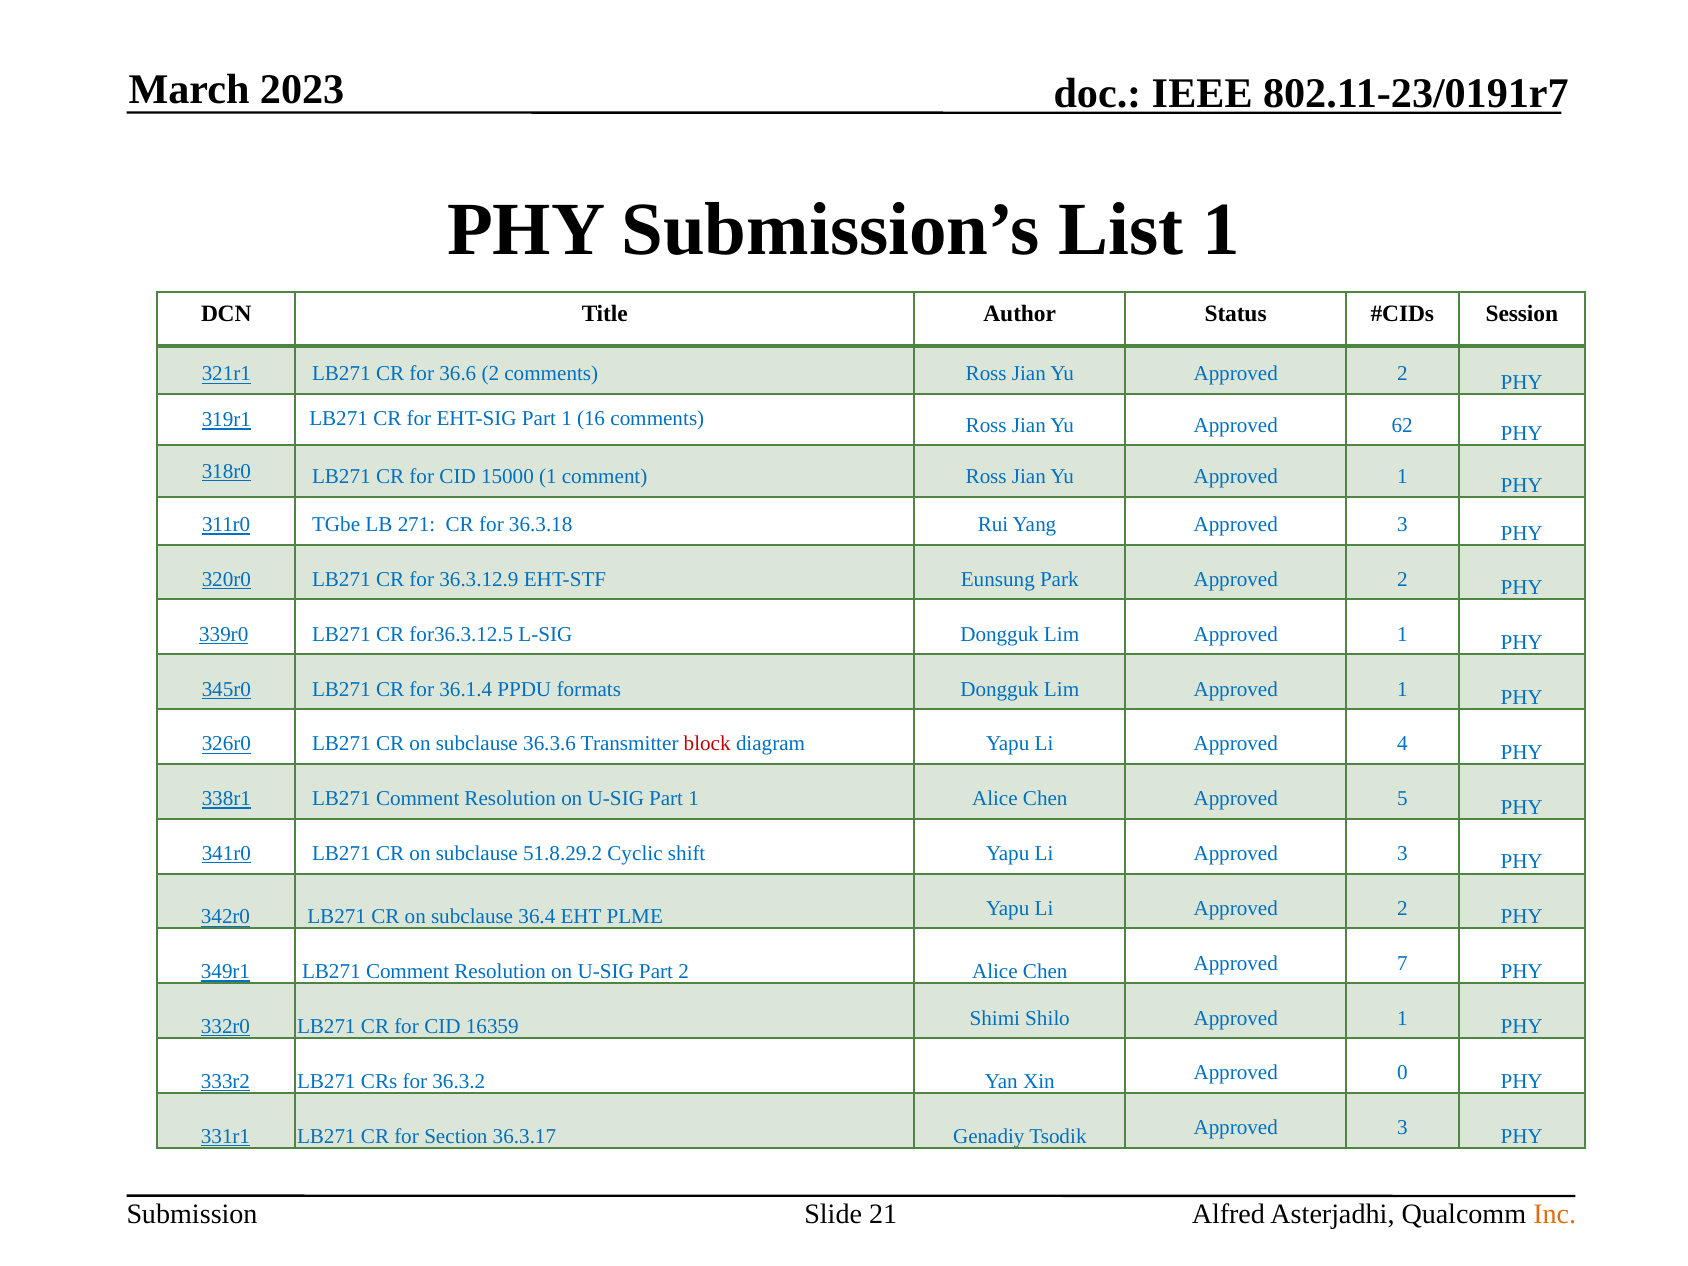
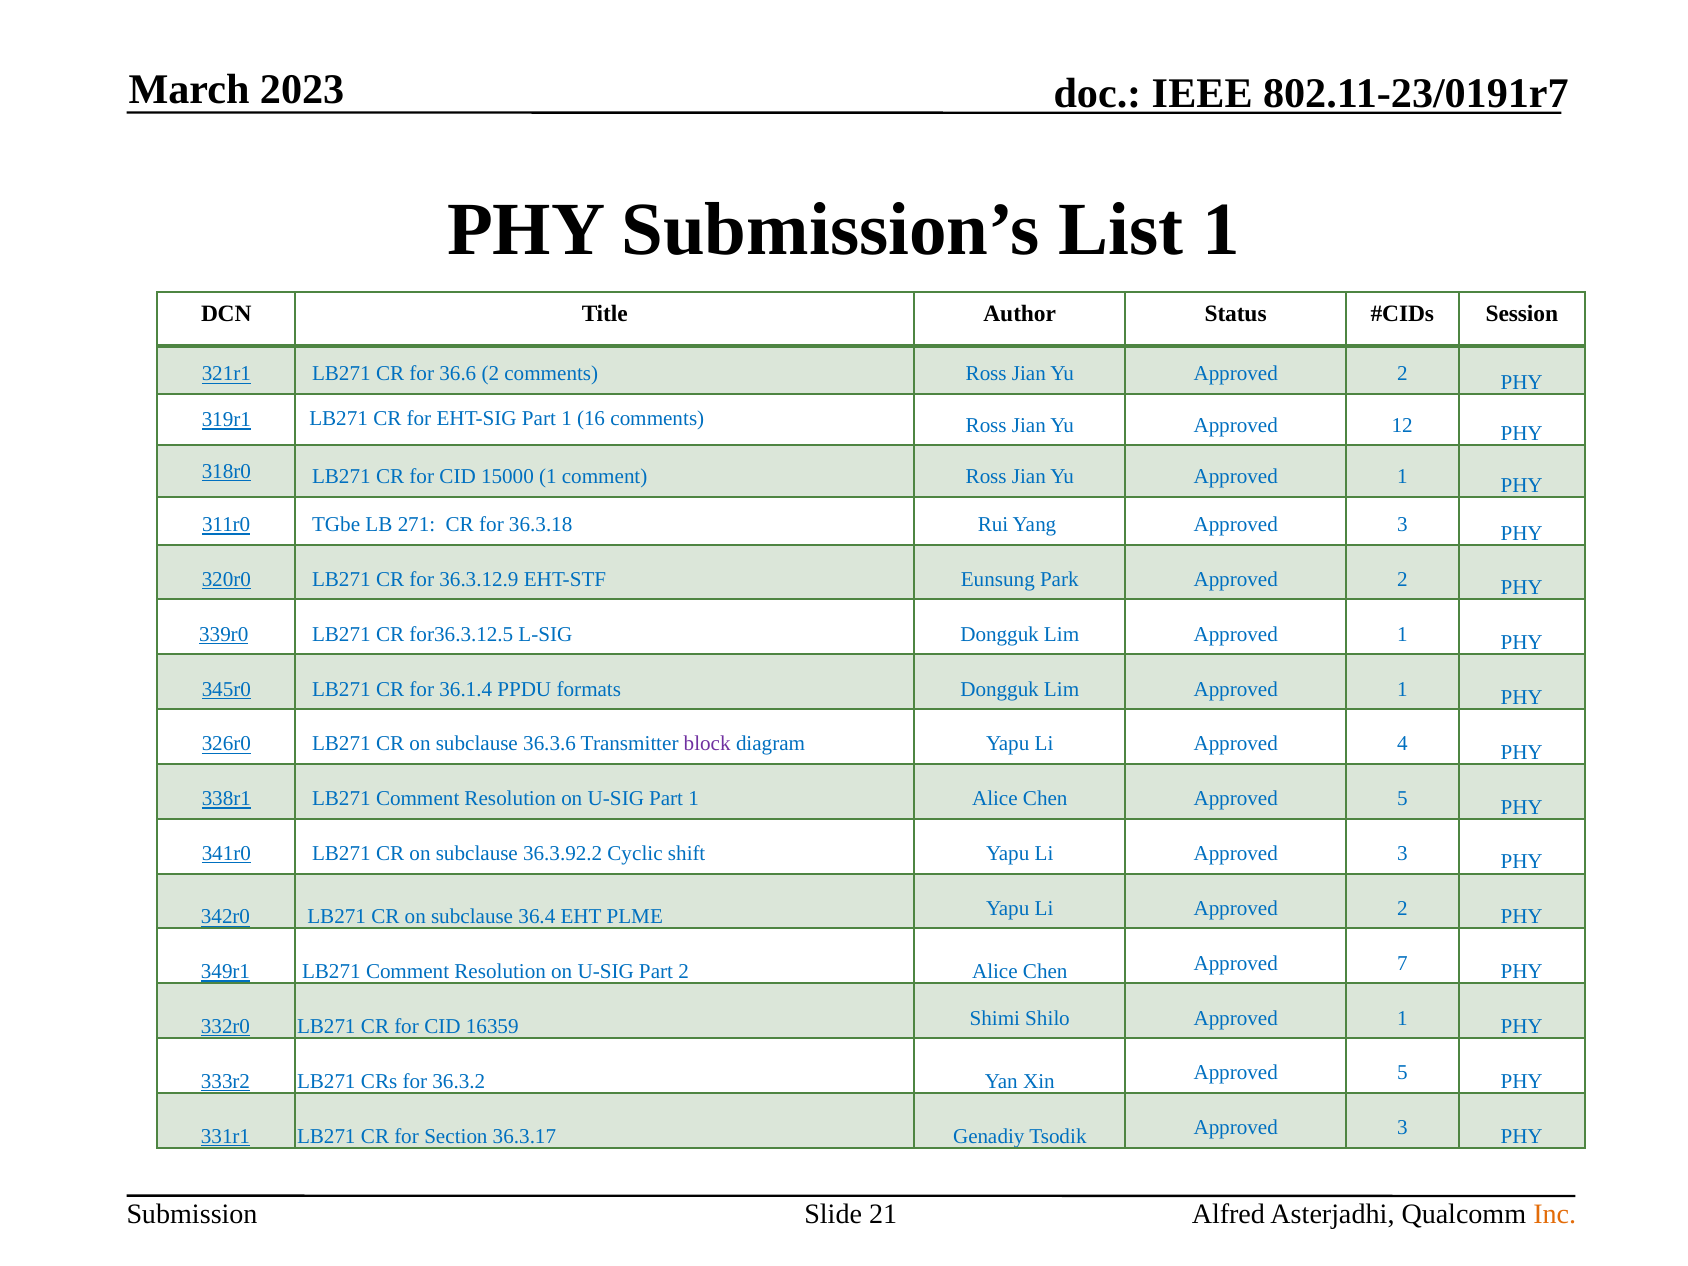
62: 62 -> 12
block colour: red -> purple
51.8.29.2: 51.8.29.2 -> 36.3.92.2
Xin Approved 0: 0 -> 5
